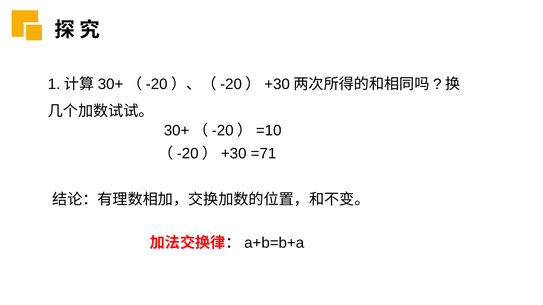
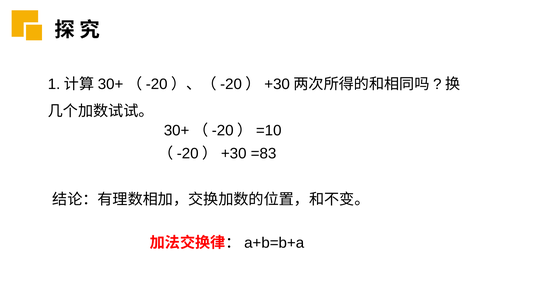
=71: =71 -> =83
